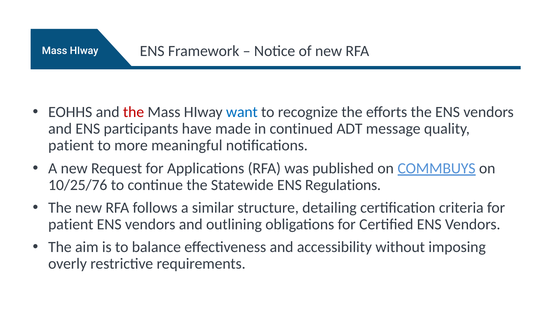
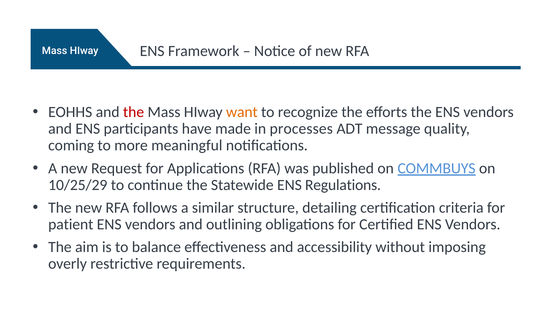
want colour: blue -> orange
continued: continued -> processes
patient at (71, 145): patient -> coming
10/25/76: 10/25/76 -> 10/25/29
